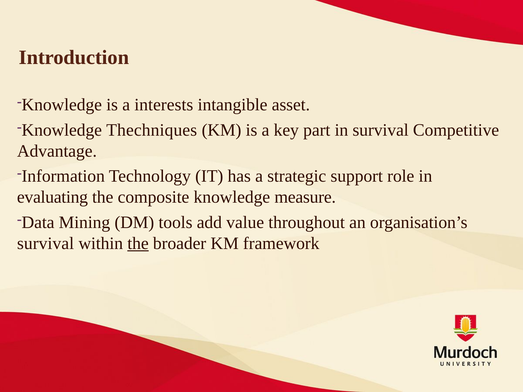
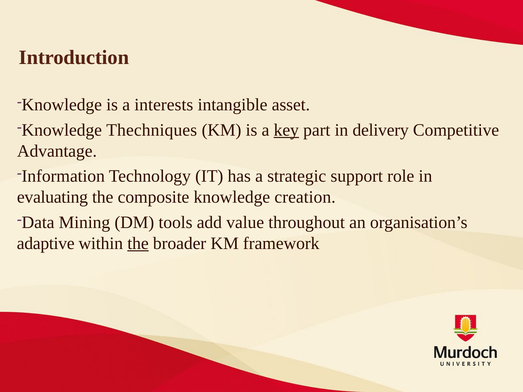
key underline: none -> present
in survival: survival -> delivery
measure: measure -> creation
survival at (46, 243): survival -> adaptive
